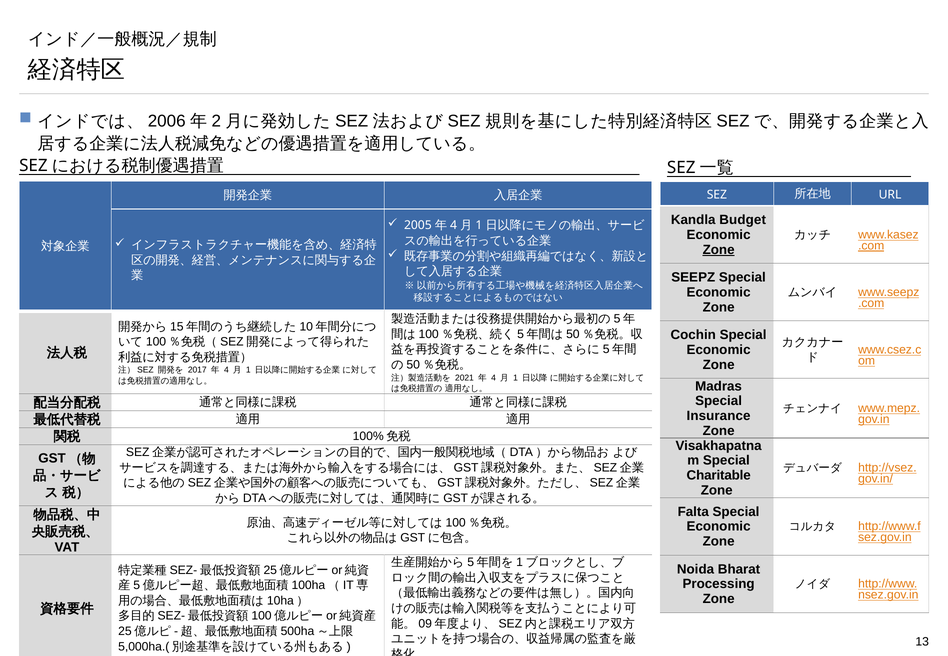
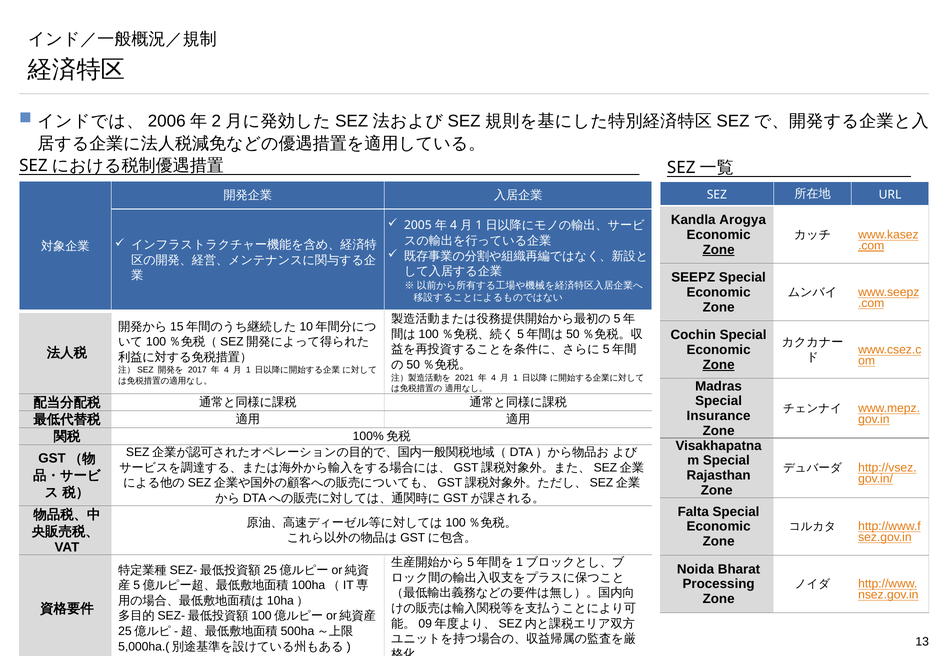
Budget: Budget -> Arogya
Zone at (719, 365) underline: none -> present
Charitable: Charitable -> Rajasthan
